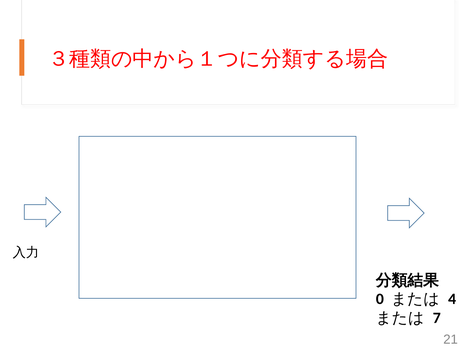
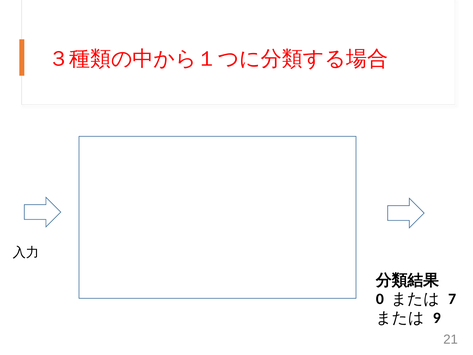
4: 4 -> 7
7: 7 -> 9
